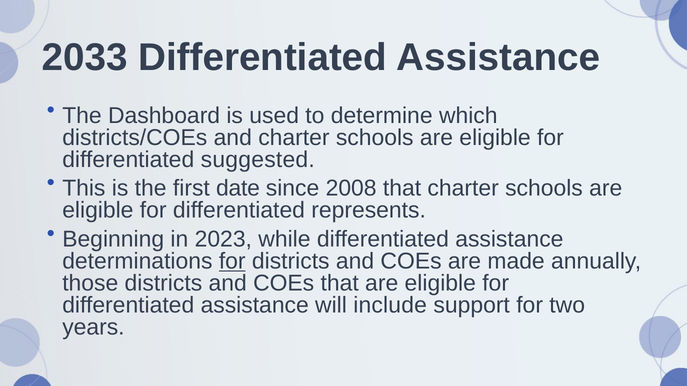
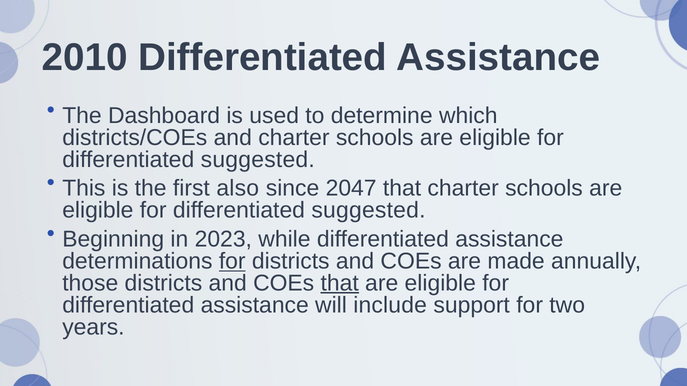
2033: 2033 -> 2010
date: date -> also
2008: 2008 -> 2047
represents at (369, 211): represents -> suggested
that at (340, 283) underline: none -> present
